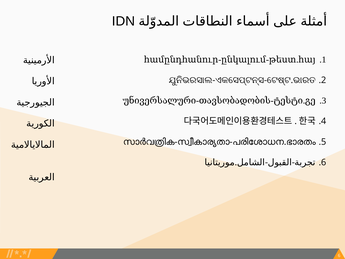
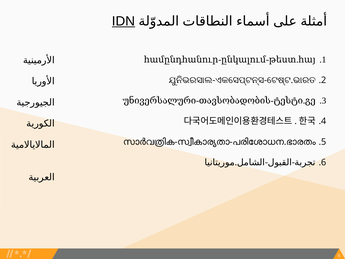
IDN underline: none -> present
